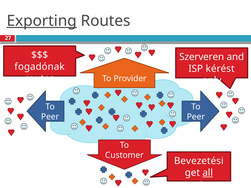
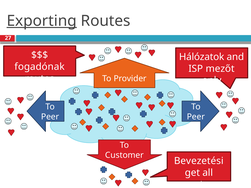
Szerveren: Szerveren -> Hálózatok
kérést: kérést -> mezőt
all underline: present -> none
